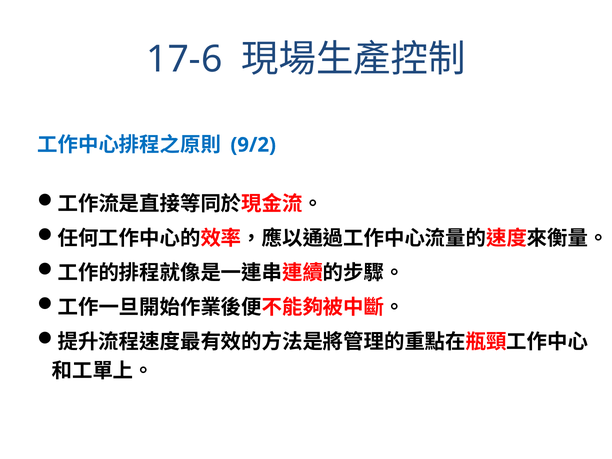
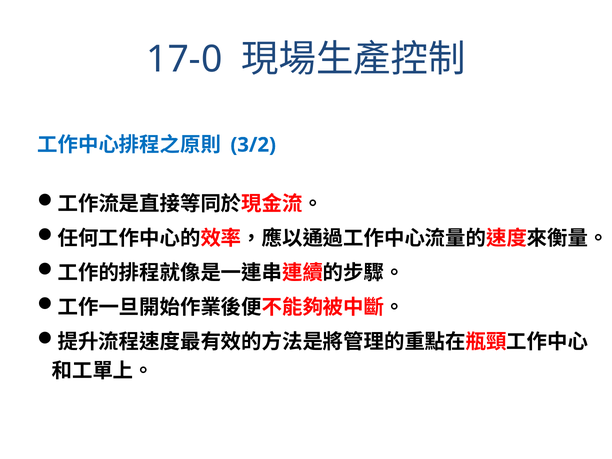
17-6: 17-6 -> 17-0
9/2: 9/2 -> 3/2
